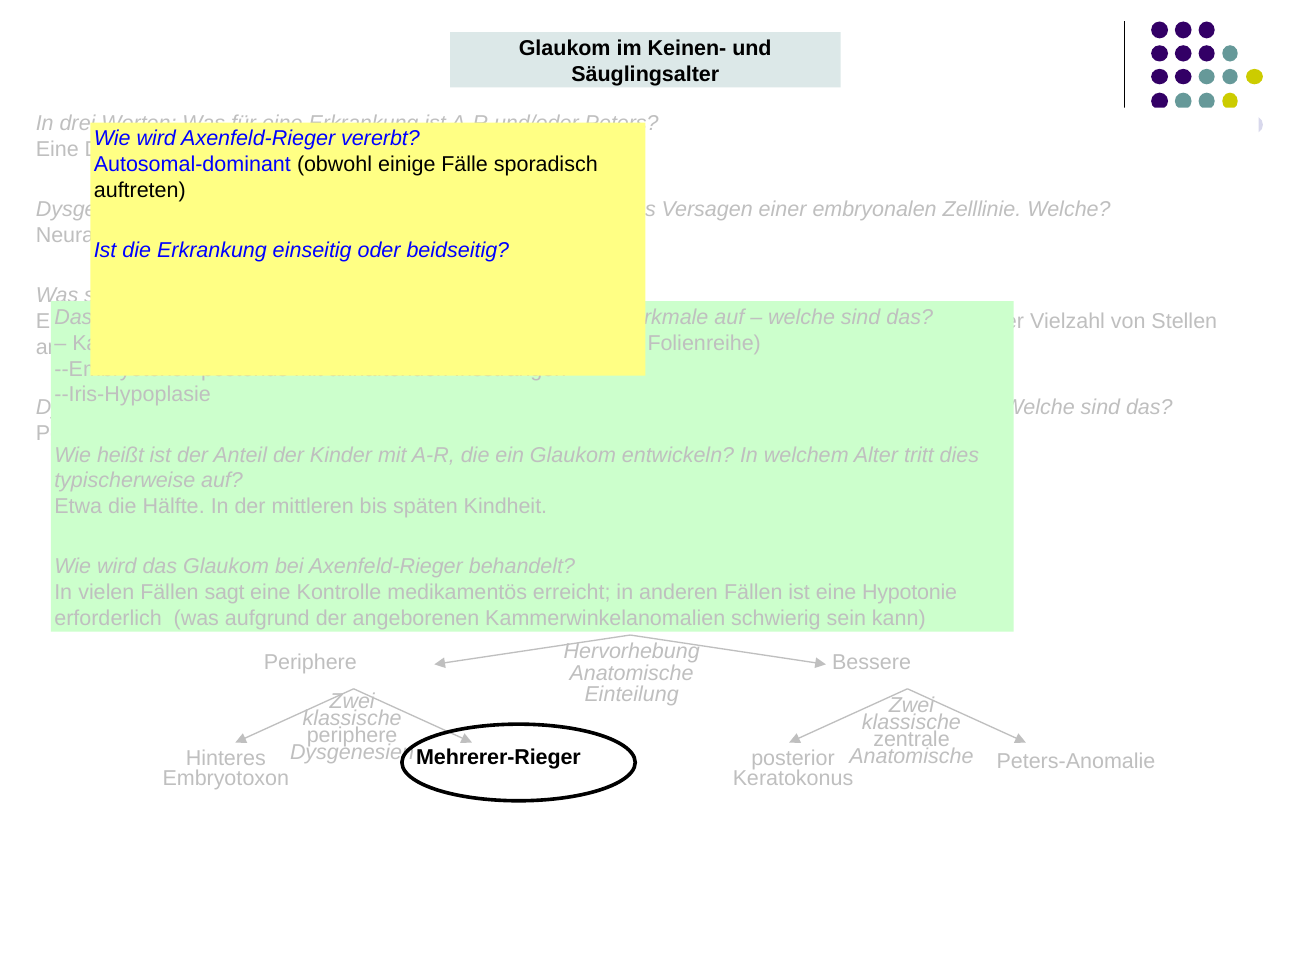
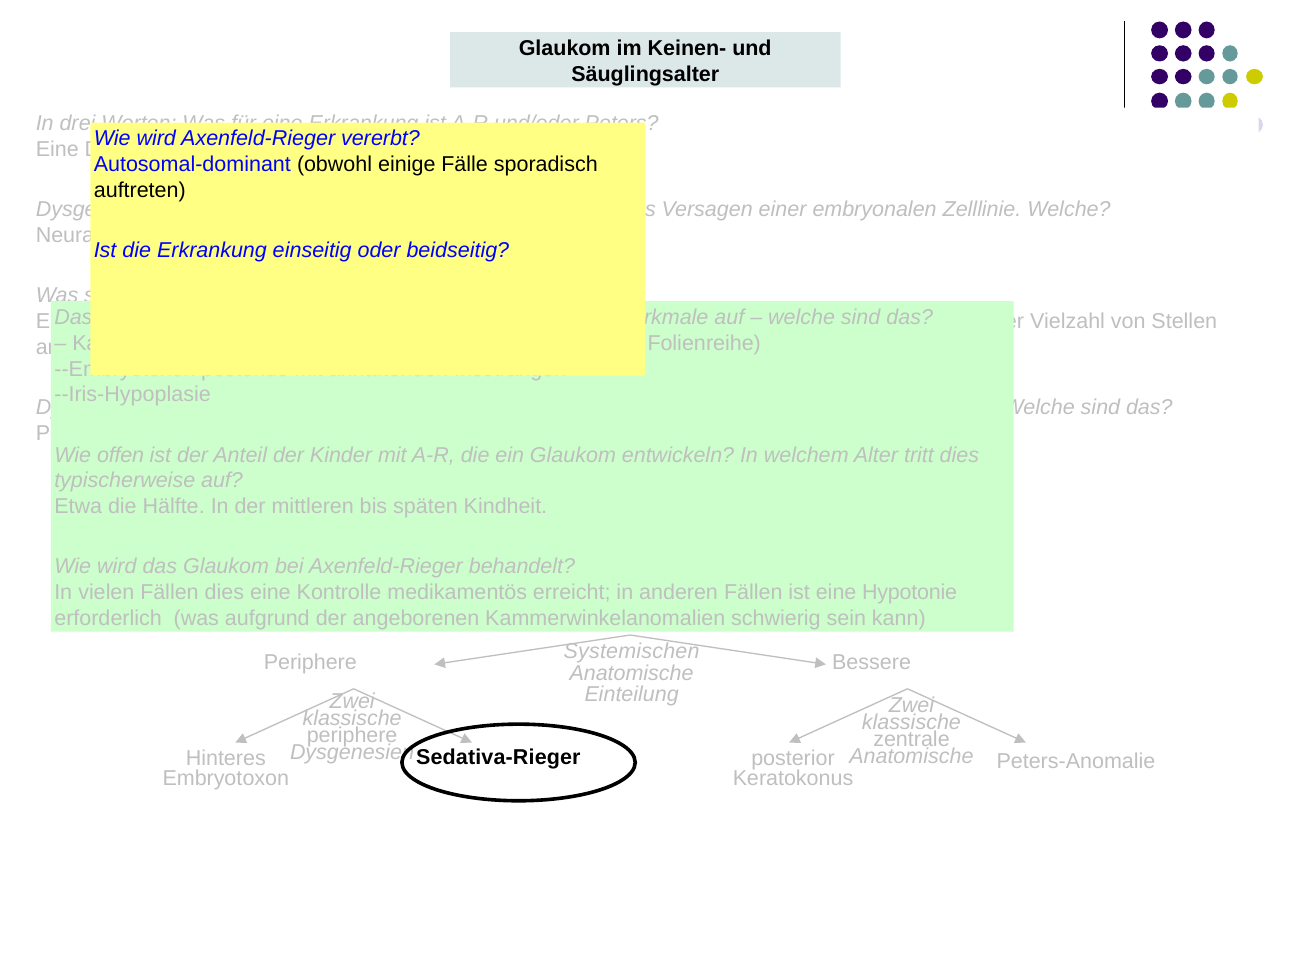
heißt: heißt -> offen
Fällen sagt: sagt -> dies
Hervorhebung: Hervorhebung -> Systemischen
Mehrerer-Rieger: Mehrerer-Rieger -> Sedativa-Rieger
